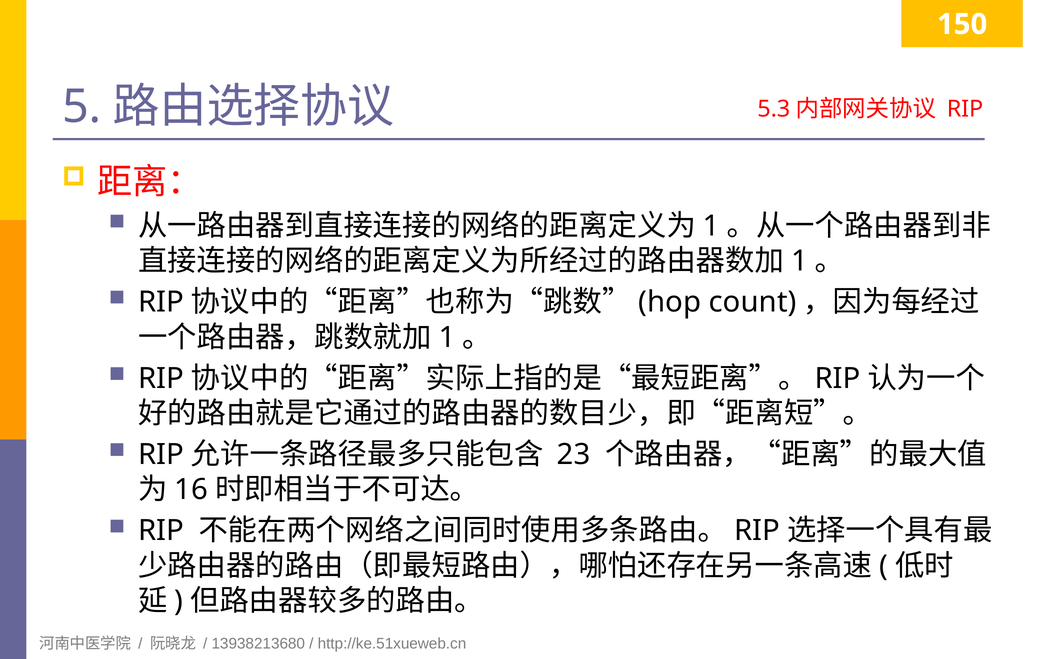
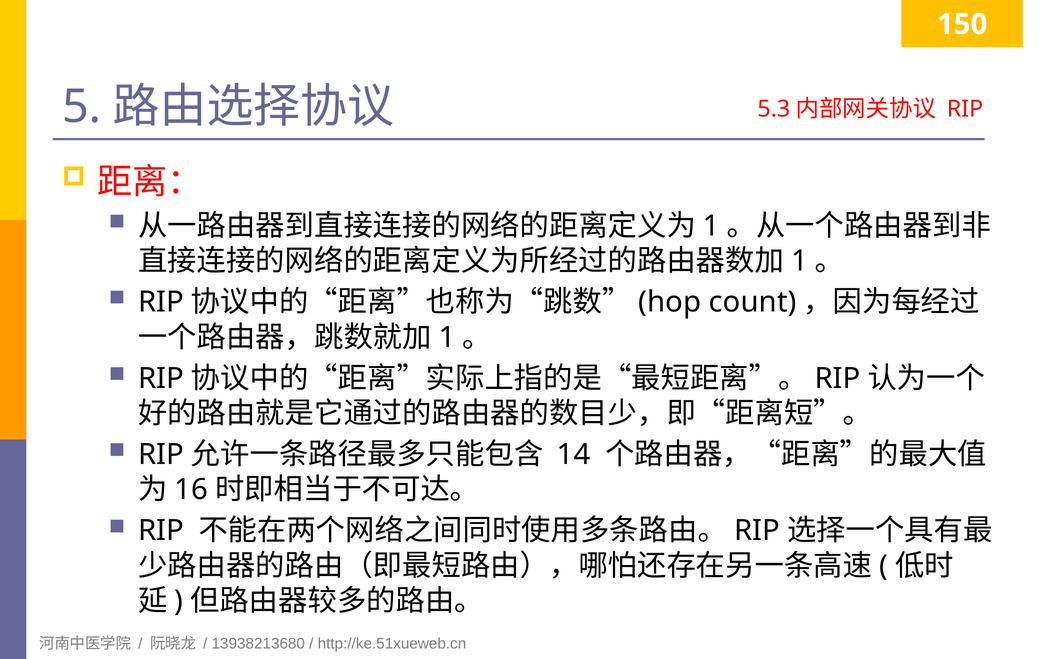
23: 23 -> 14
